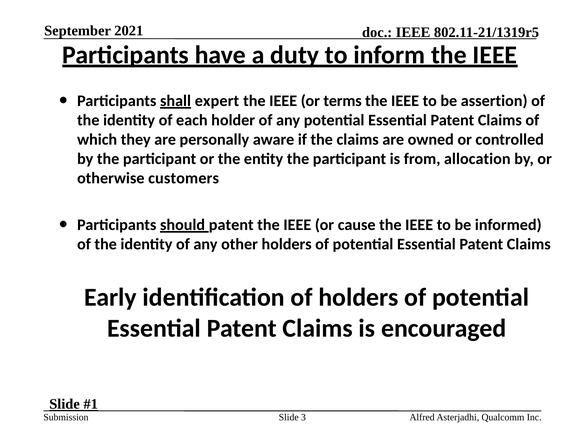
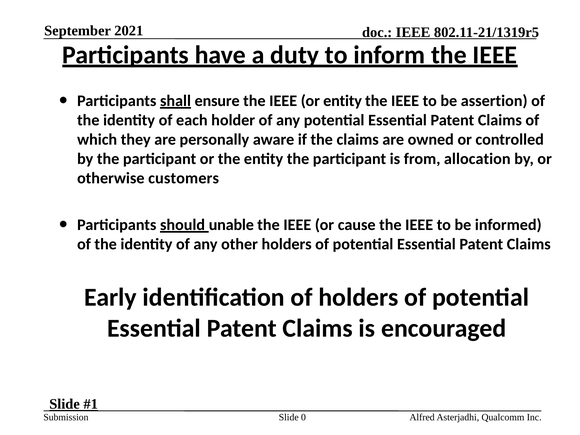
expert: expert -> ensure
or terms: terms -> entity
should patent: patent -> unable
3: 3 -> 0
